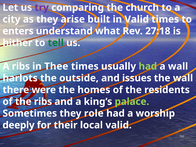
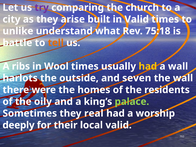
enters: enters -> unlike
27:18: 27:18 -> 75:18
hither: hither -> battle
tell colour: green -> orange
Thee: Thee -> Wool
had at (148, 66) colour: light green -> yellow
issues: issues -> seven
the ribs: ribs -> oily
role: role -> real
